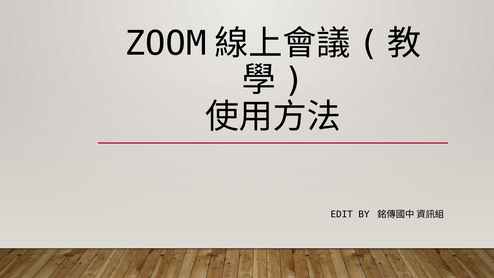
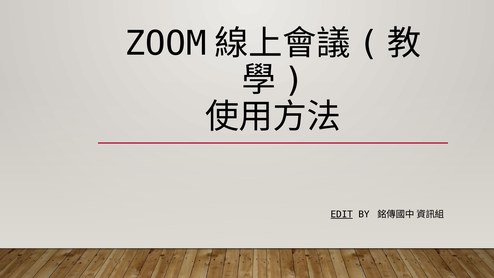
EDIT underline: none -> present
